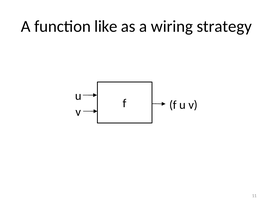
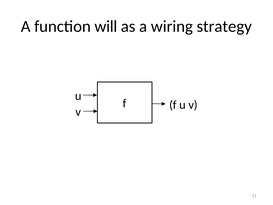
like: like -> will
